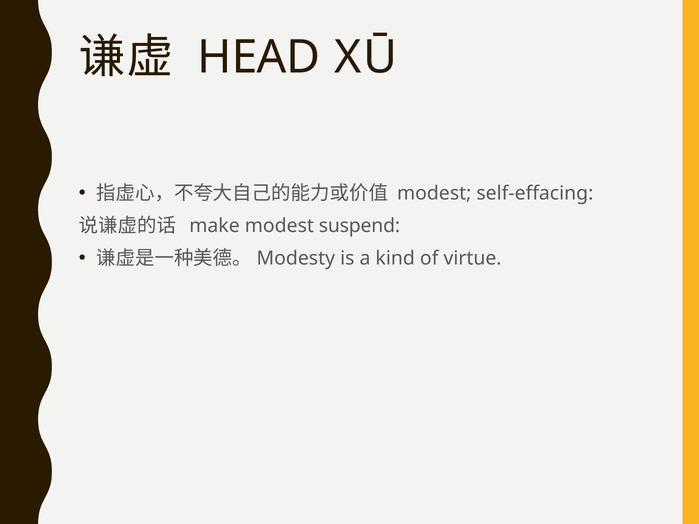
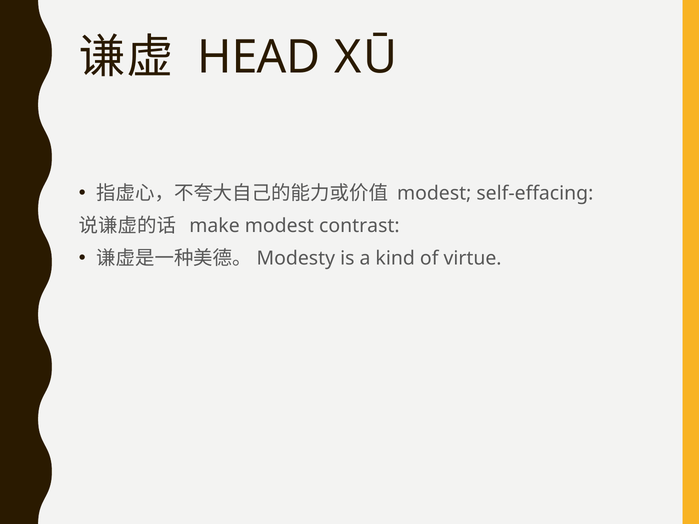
suspend: suspend -> contrast
